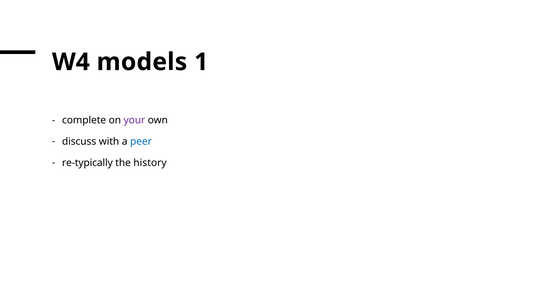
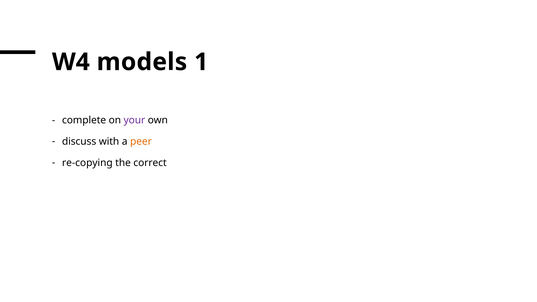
peer colour: blue -> orange
re-typically: re-typically -> re-copying
history: history -> correct
